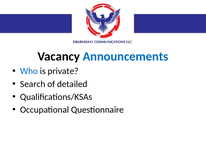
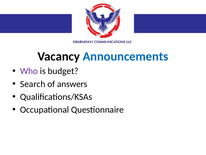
Who colour: blue -> purple
private: private -> budget
detailed: detailed -> answers
